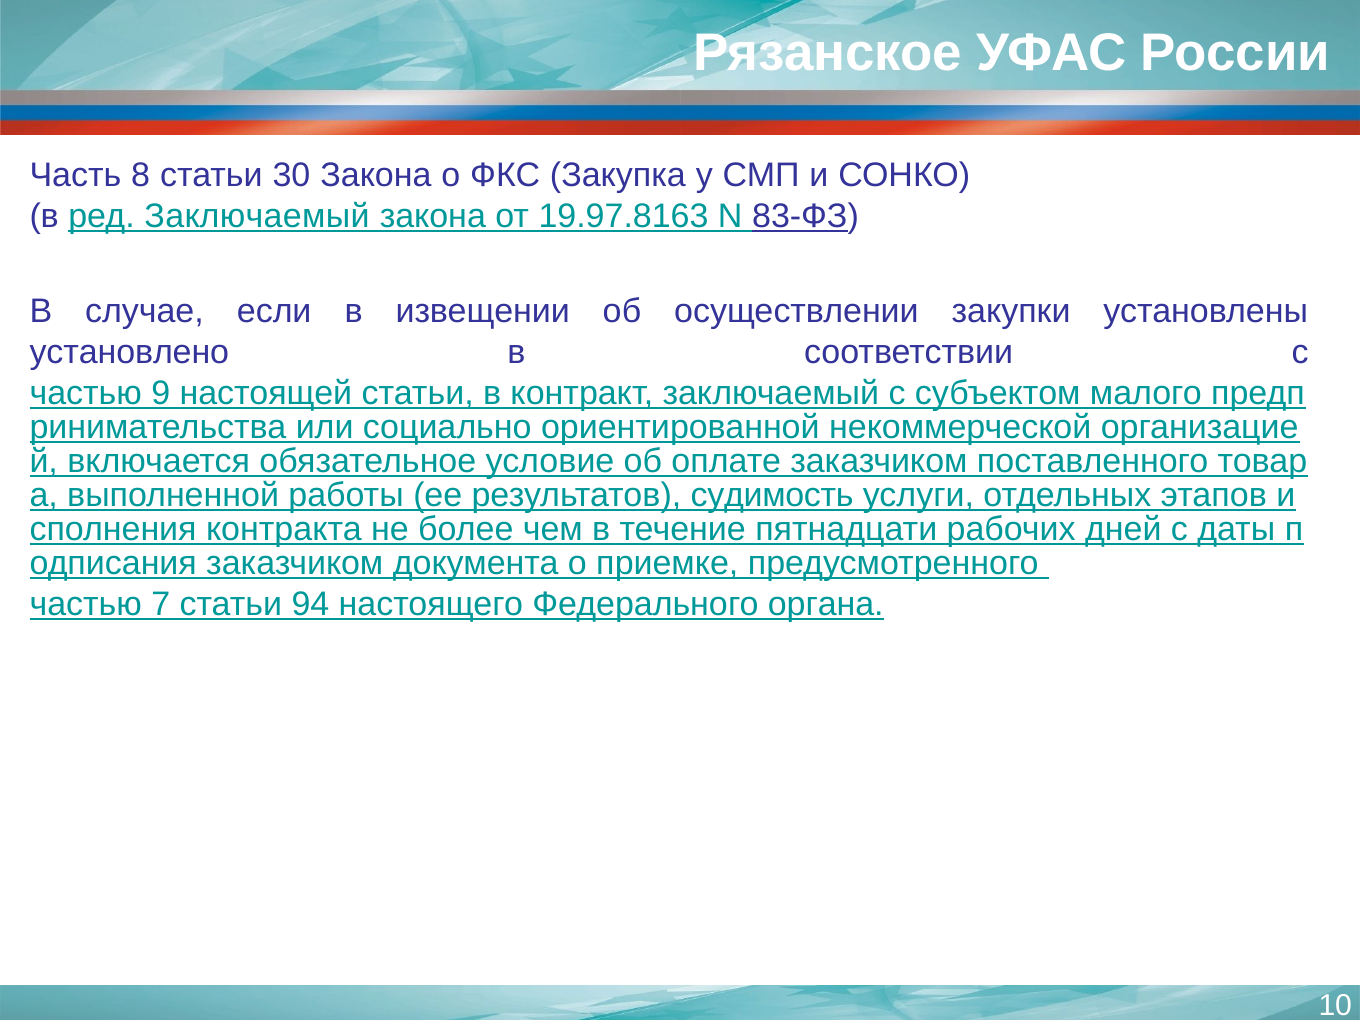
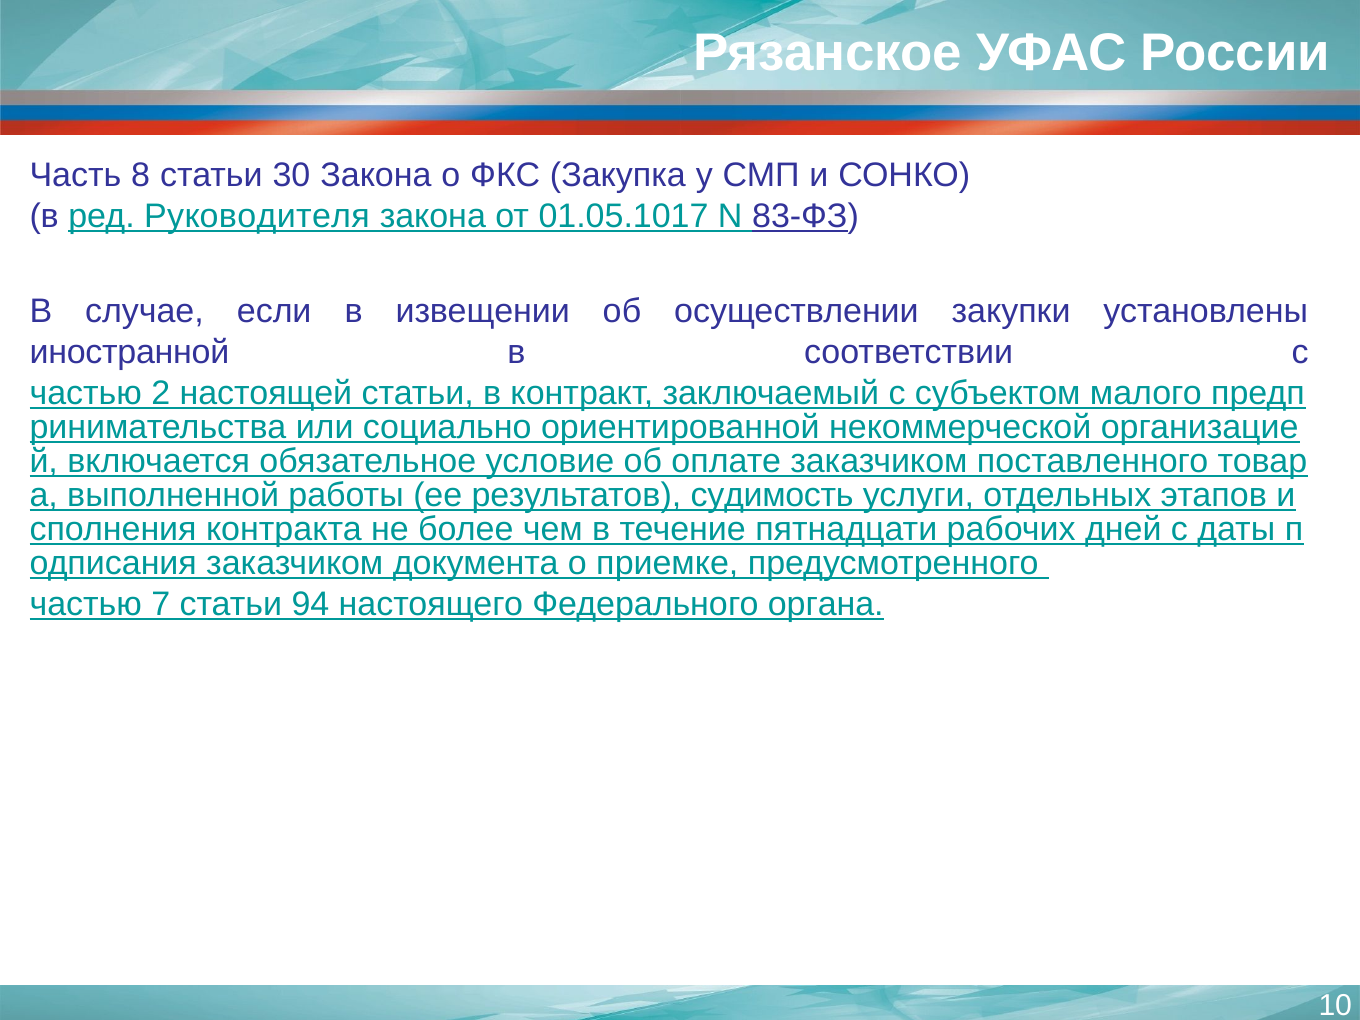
ред Заключаемый: Заключаемый -> Руководителя
19.97.8163: 19.97.8163 -> 01.05.1017
установлено: установлено -> иностранной
9: 9 -> 2
